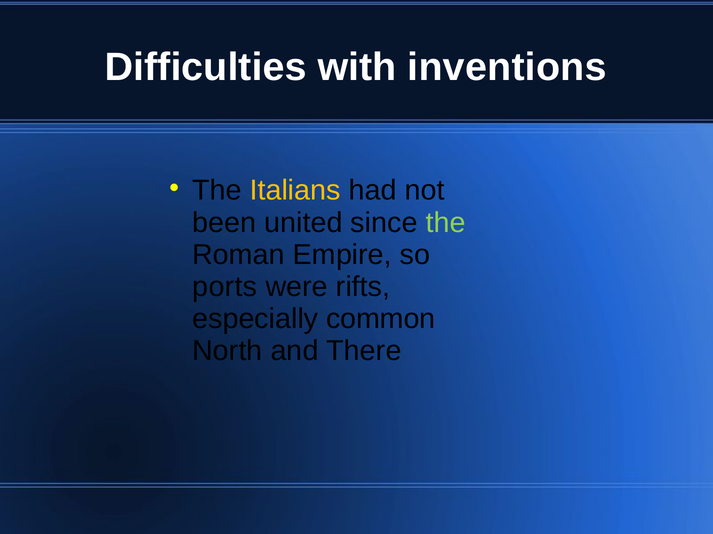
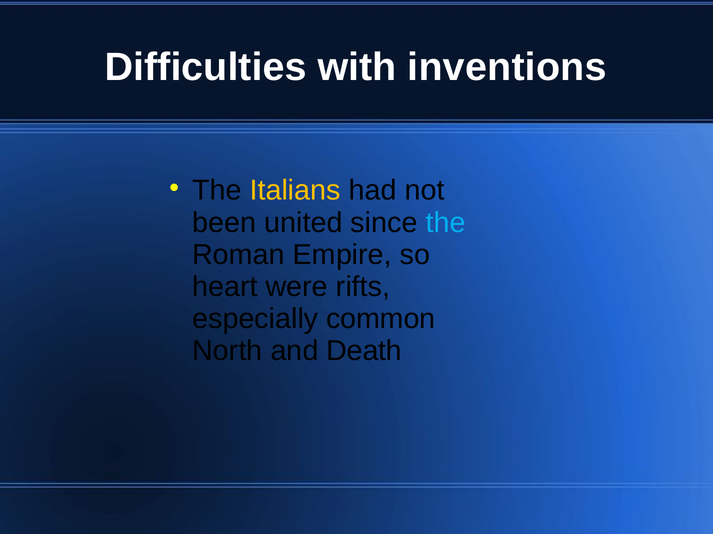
the at (446, 223) colour: light green -> light blue
ports: ports -> heart
There: There -> Death
